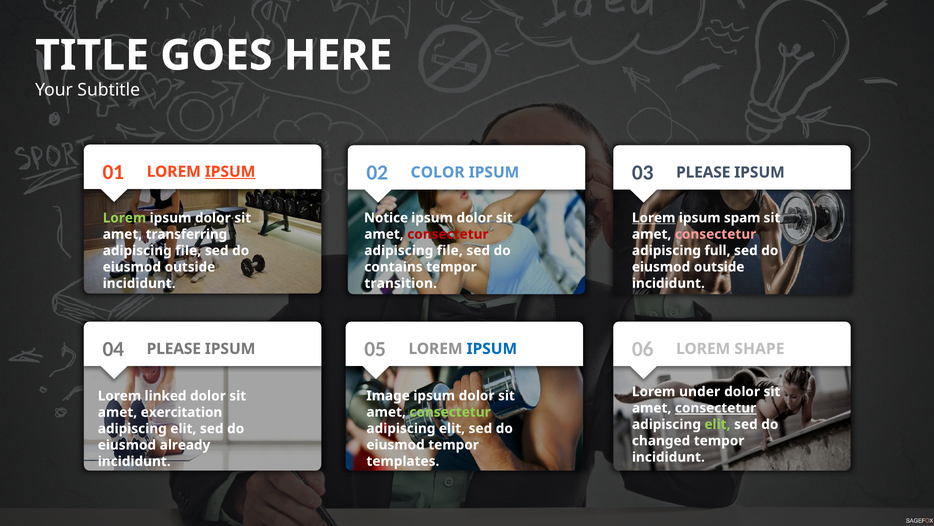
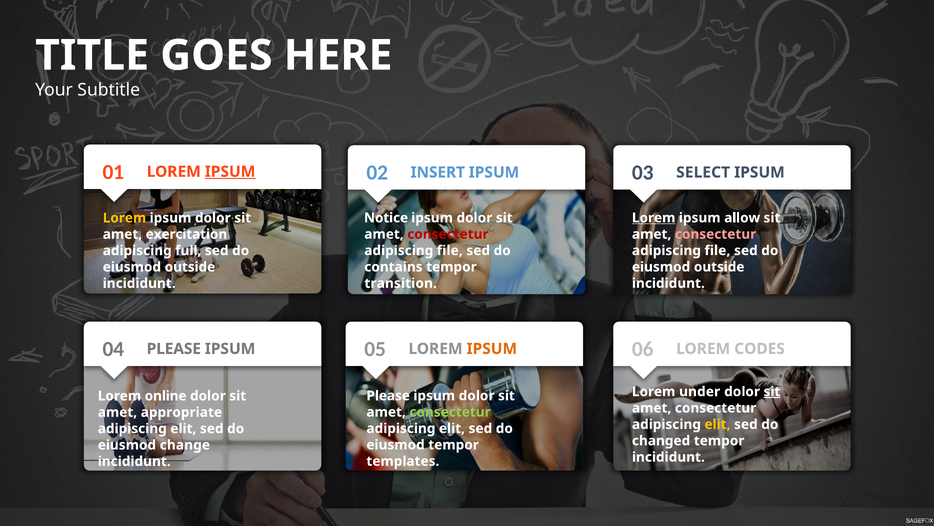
COLOR: COLOR -> INSERT
03 PLEASE: PLEASE -> SELECT
Lorem at (124, 218) colour: light green -> yellow
spam: spam -> allow
transferring: transferring -> exercitation
full at (717, 250): full -> file
file at (188, 250): file -> full
IPSUM at (492, 348) colour: blue -> orange
SHAPE: SHAPE -> CODES
sit at (772, 391) underline: none -> present
Image at (388, 395): Image -> Please
linked: linked -> online
consectetur at (716, 408) underline: present -> none
exercitation: exercitation -> appropriate
elit at (717, 424) colour: light green -> yellow
already: already -> change
